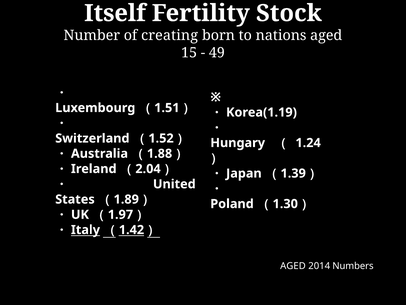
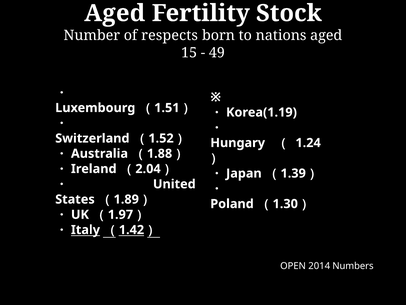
Itself at (115, 13): Itself -> Aged
creating: creating -> respects
AGED at (293, 266): AGED -> OPEN
